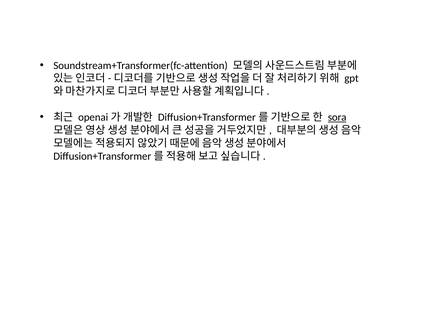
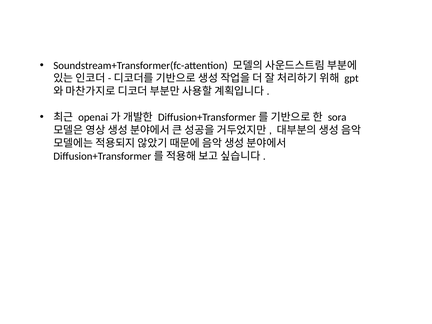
sora underline: present -> none
